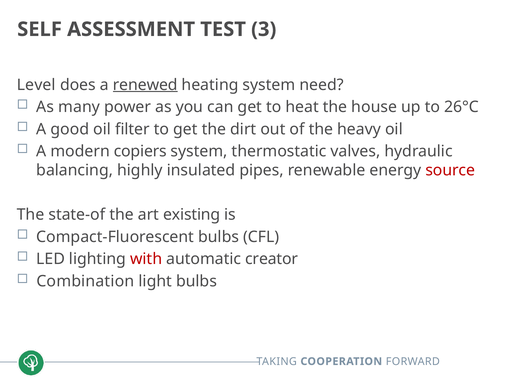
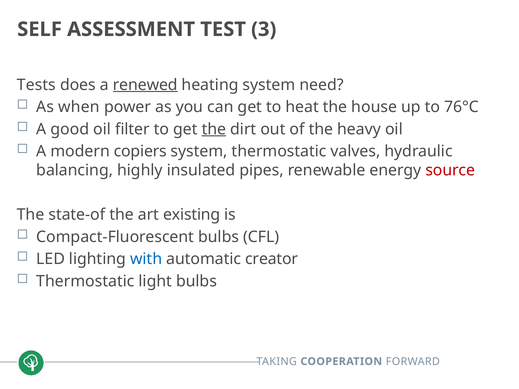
Level: Level -> Tests
many: many -> when
26°C: 26°C -> 76°C
the at (214, 129) underline: none -> present
with colour: red -> blue
Combination at (85, 281): Combination -> Thermostatic
